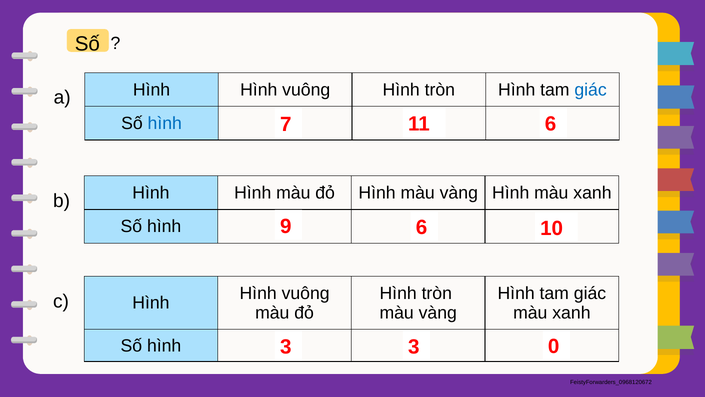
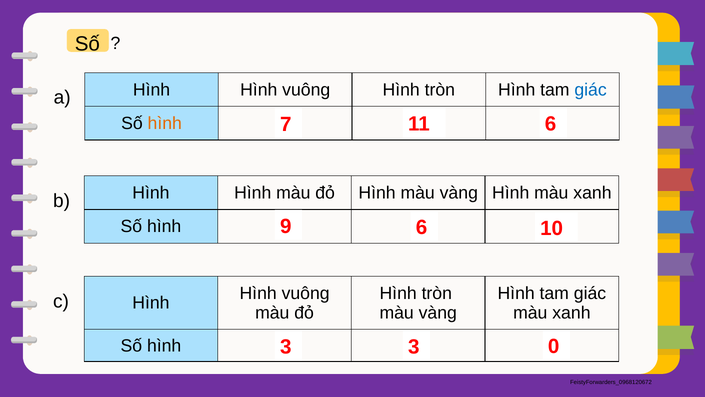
hình at (165, 123) colour: blue -> orange
